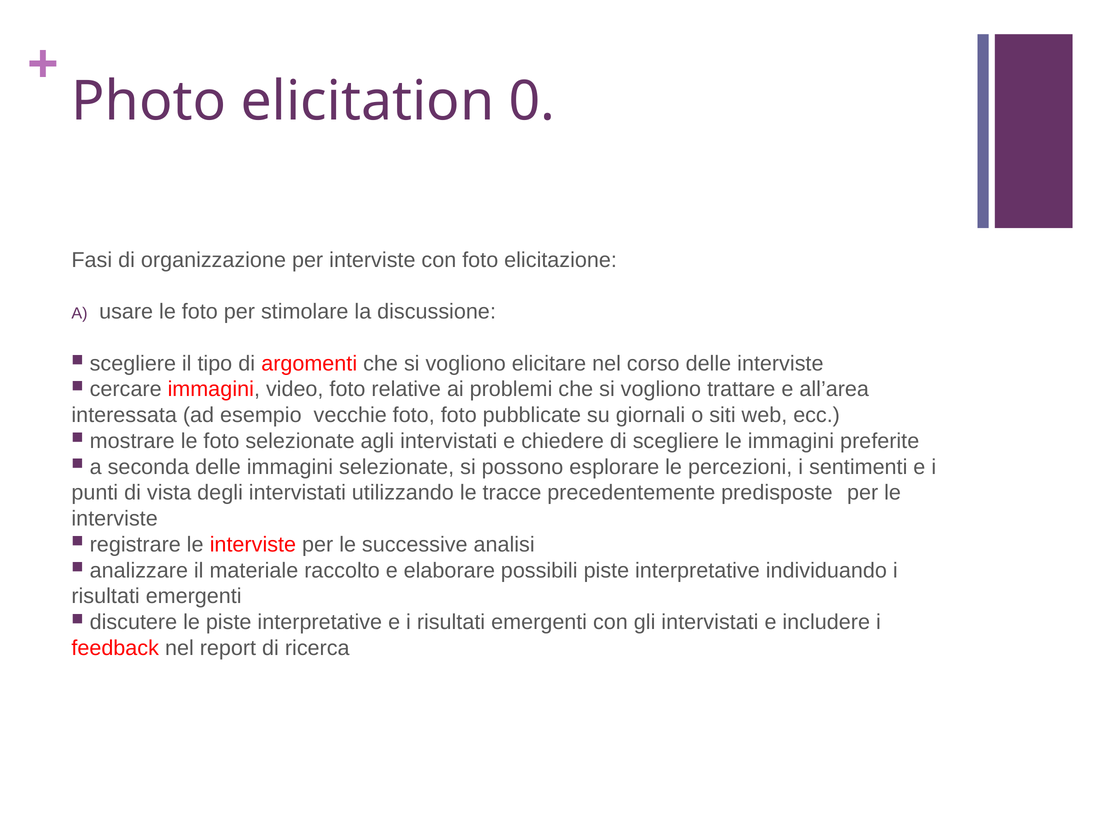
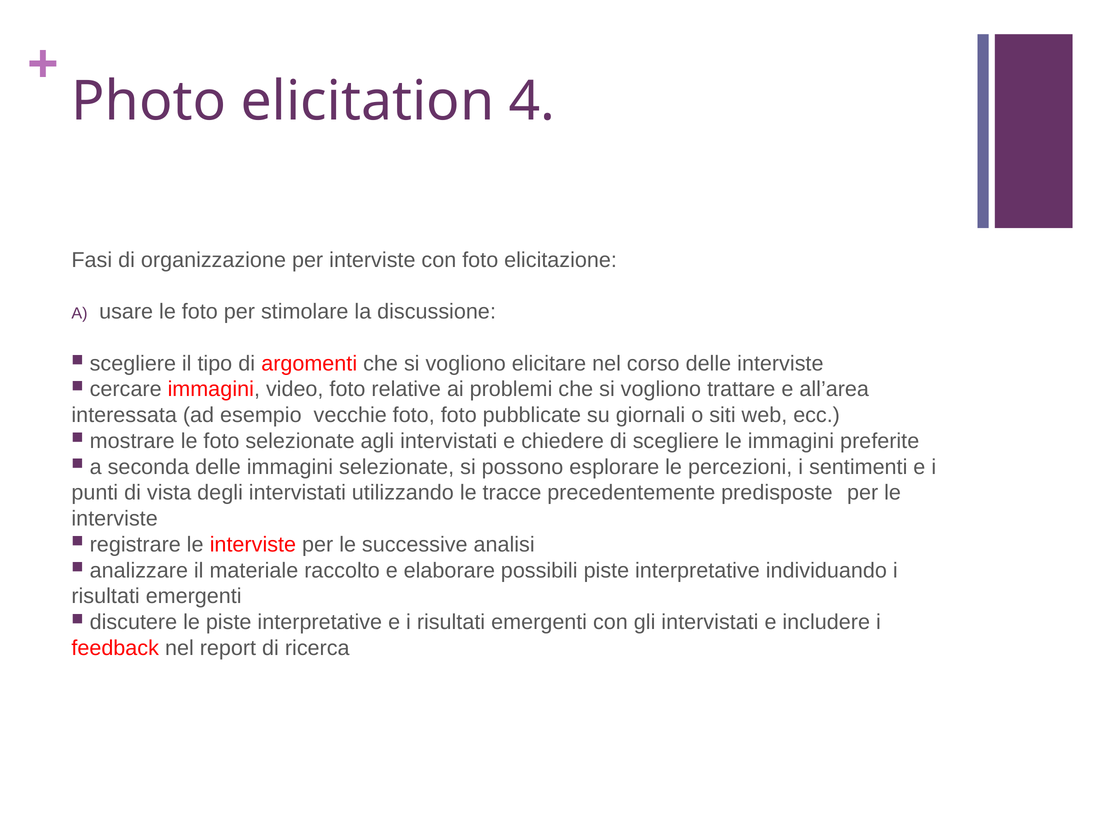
0: 0 -> 4
